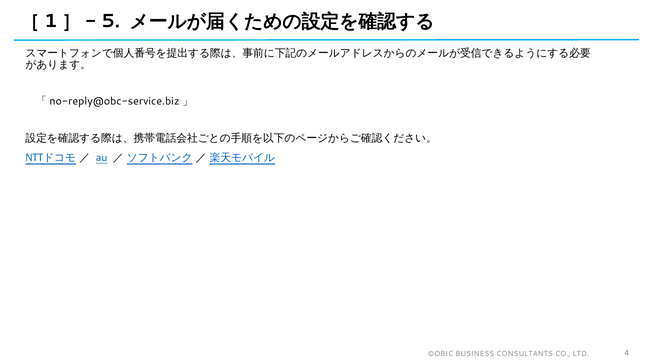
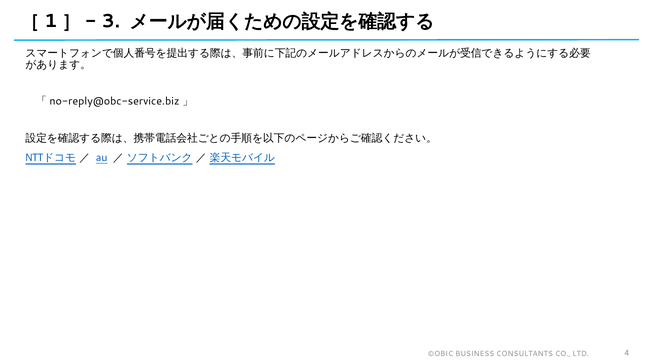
5: 5 -> 3
